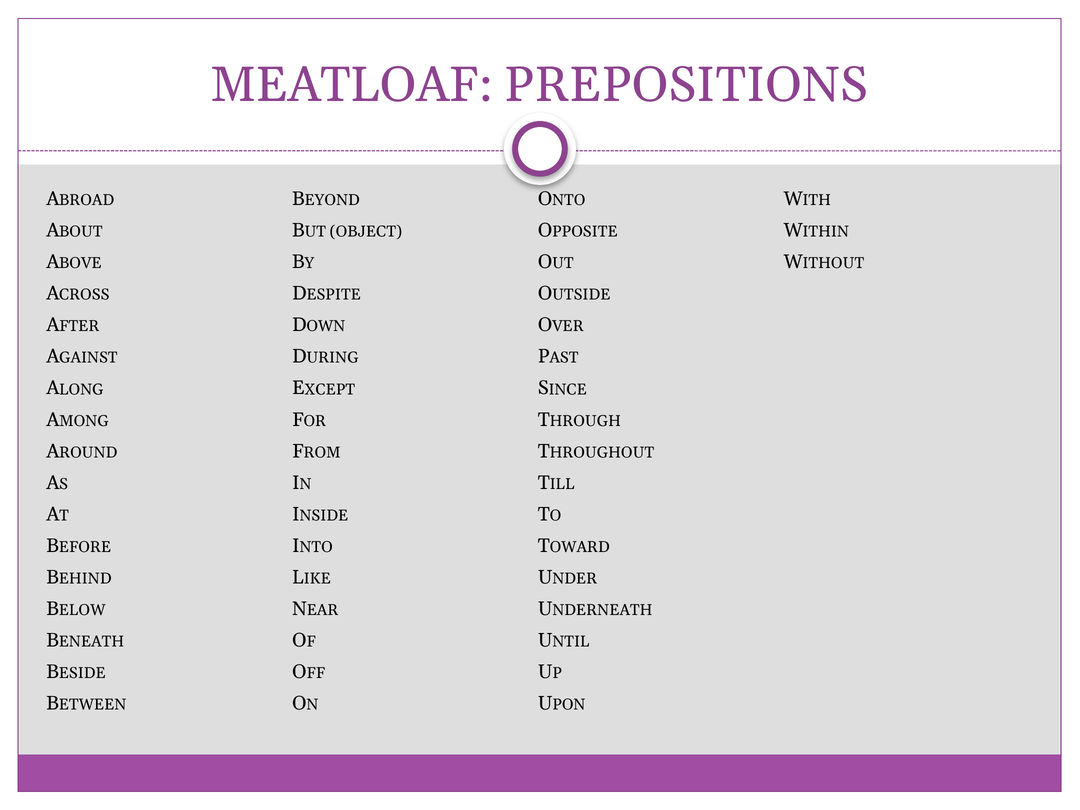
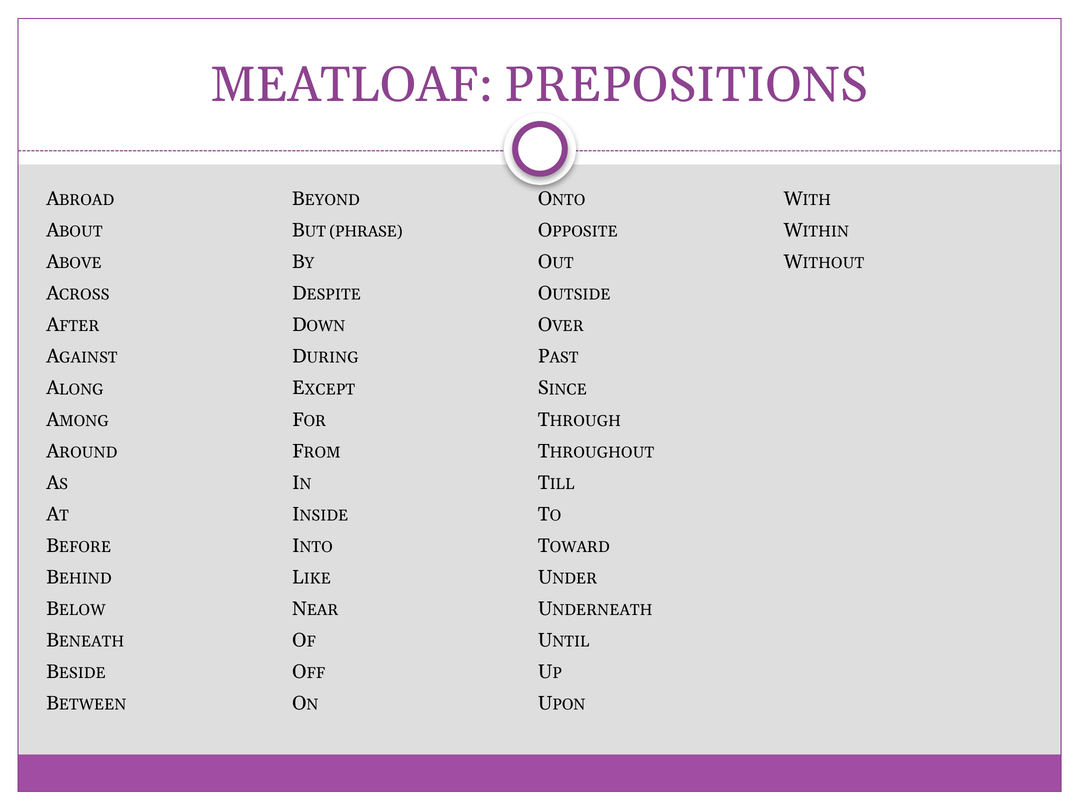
OBJECT: OBJECT -> PHRASE
